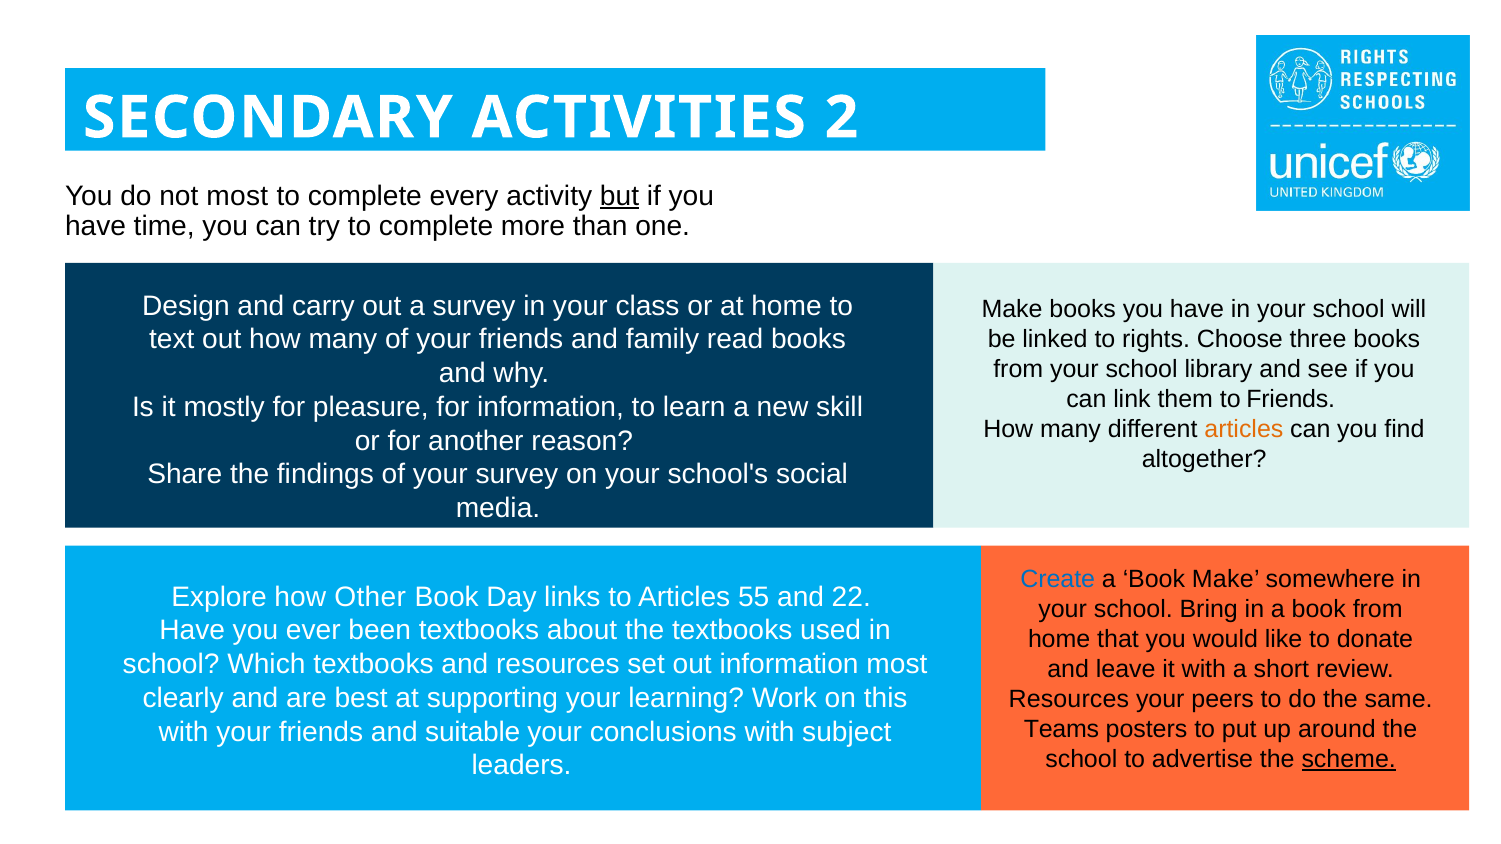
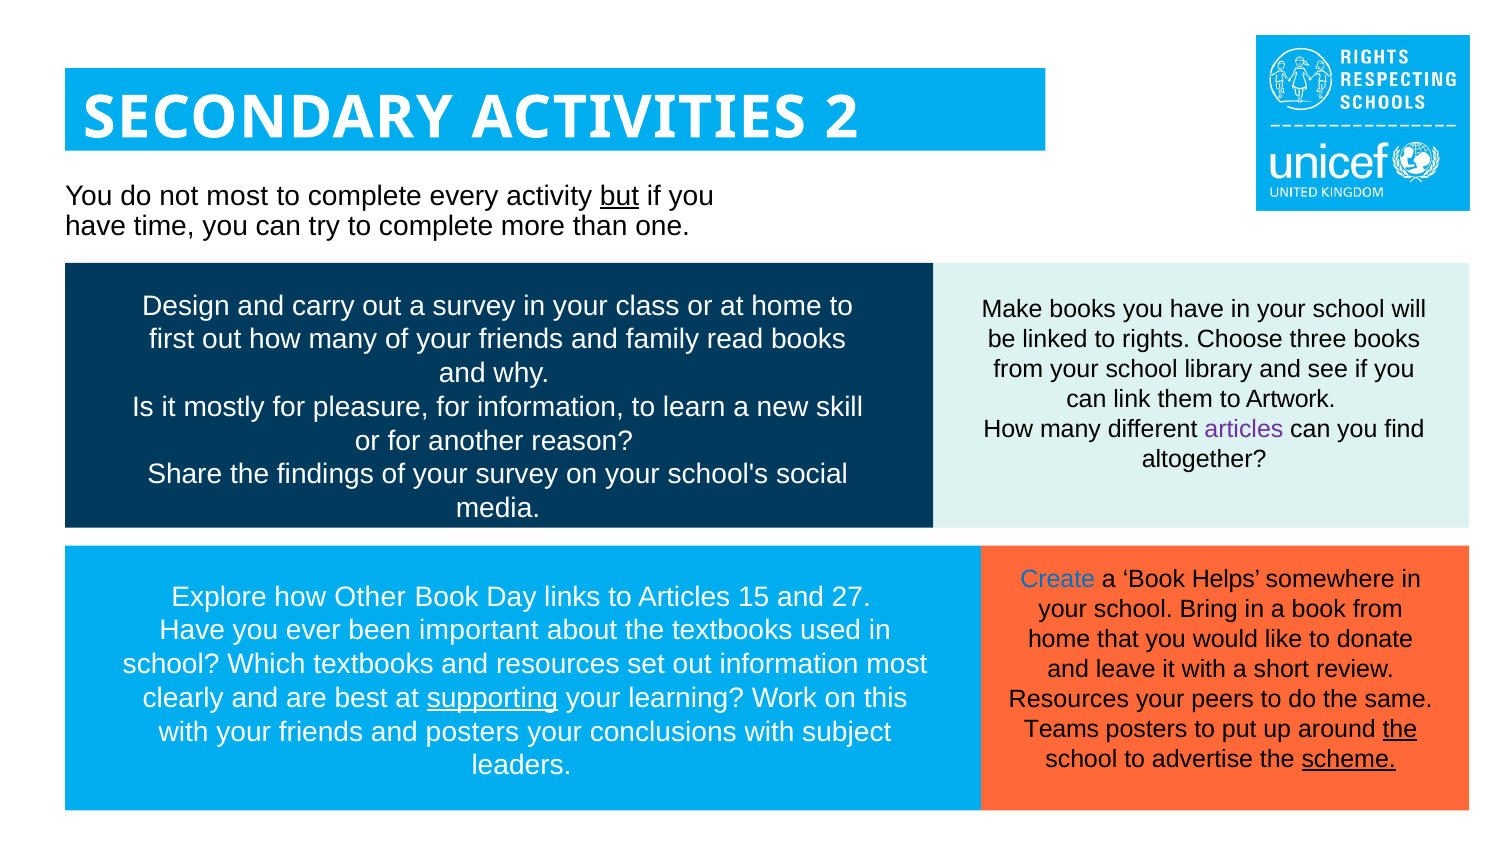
text: text -> first
to Friends: Friends -> Artwork
articles at (1244, 430) colour: orange -> purple
Book Make: Make -> Helps
55: 55 -> 15
22: 22 -> 27
been textbooks: textbooks -> important
supporting underline: none -> present
the at (1400, 729) underline: none -> present
and suitable: suitable -> posters
